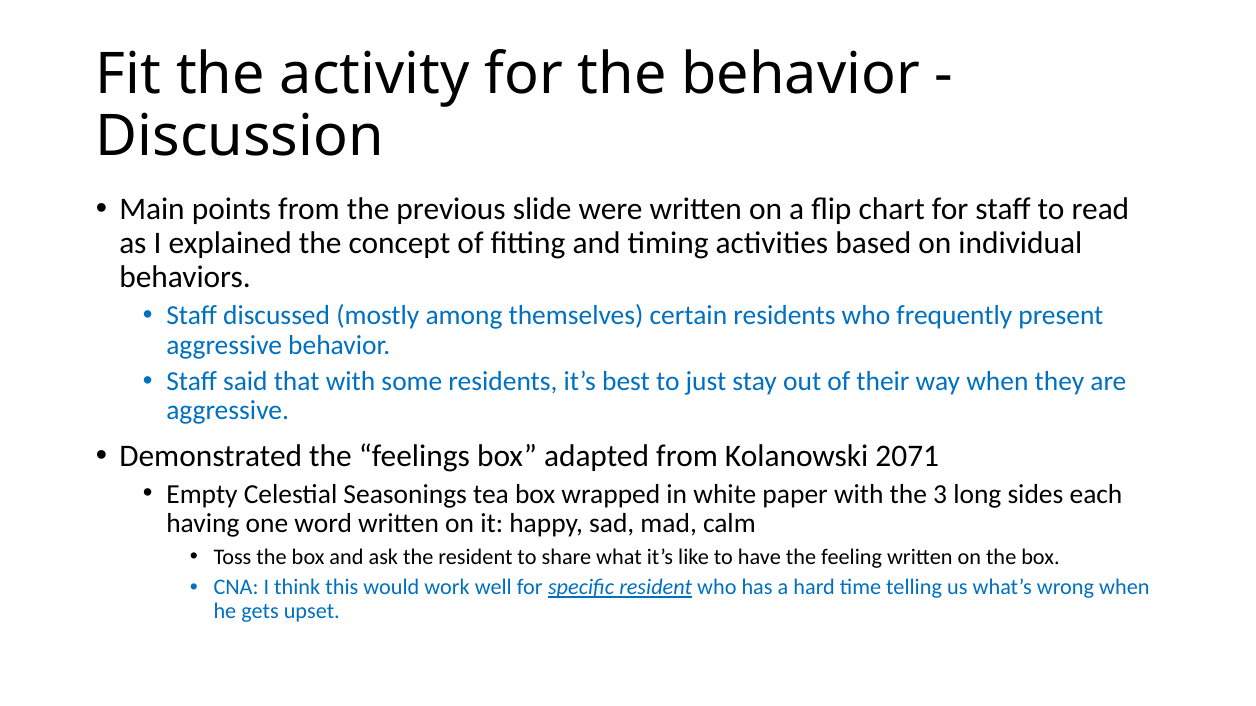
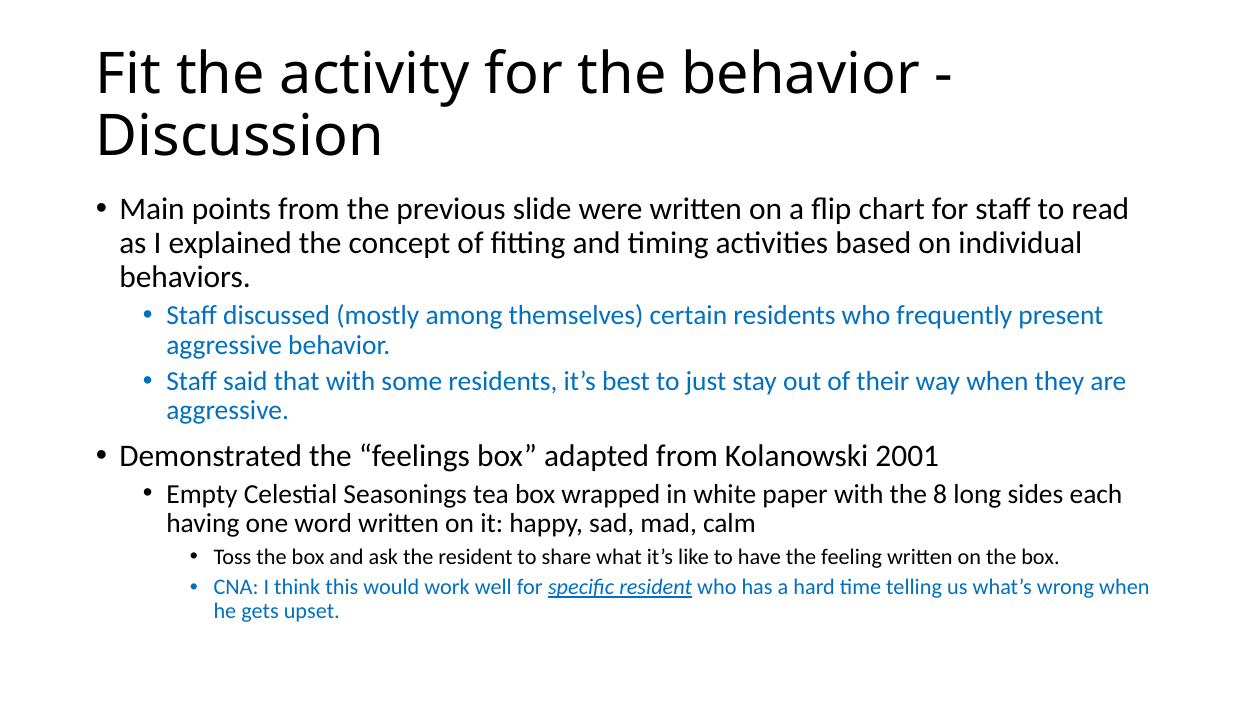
2071: 2071 -> 2001
3: 3 -> 8
